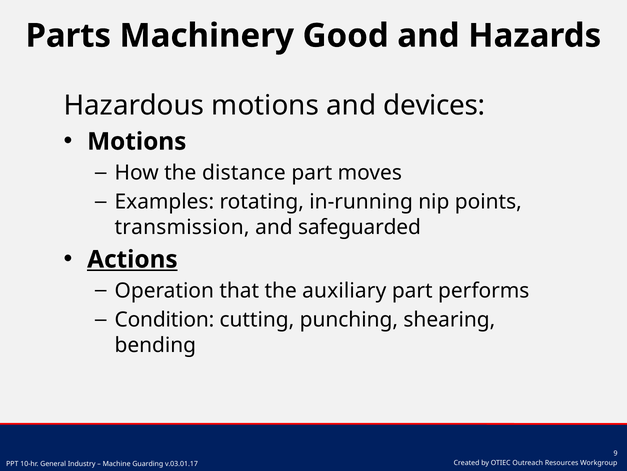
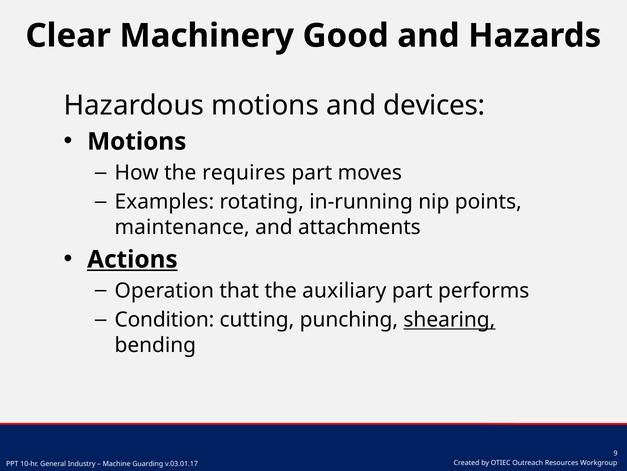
Parts: Parts -> Clear
distance: distance -> requires
transmission: transmission -> maintenance
safeguarded: safeguarded -> attachments
shearing underline: none -> present
